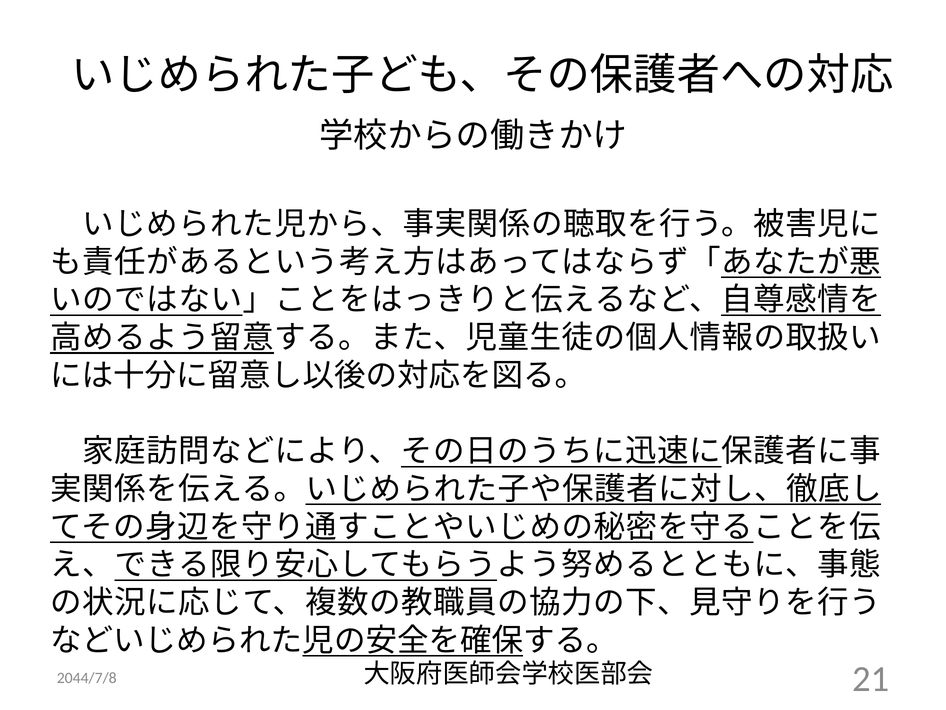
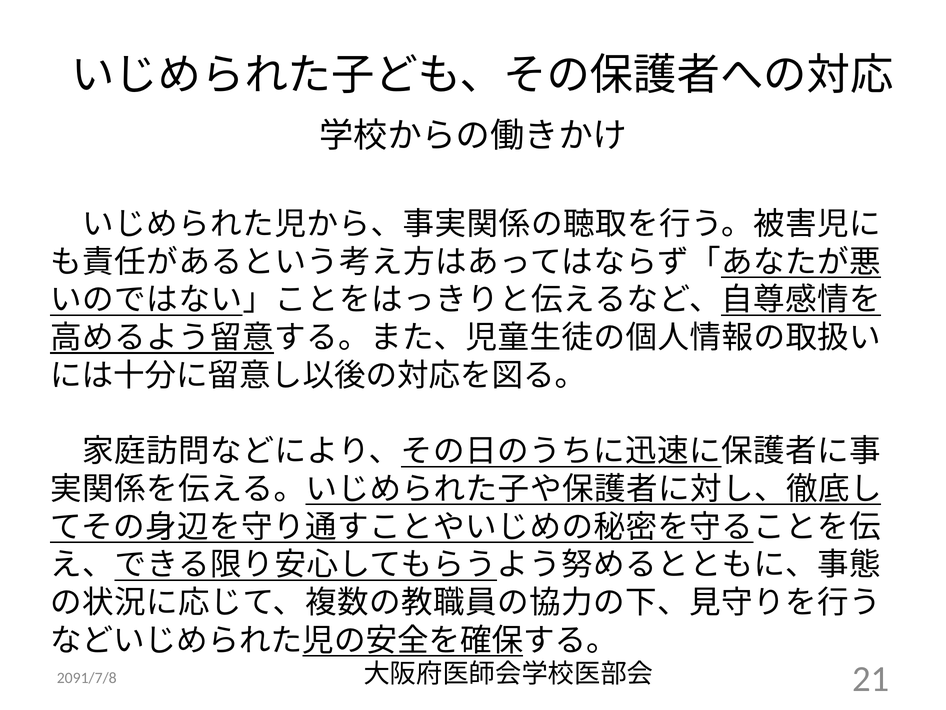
2044/7/8: 2044/7/8 -> 2091/7/8
